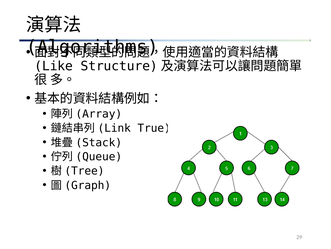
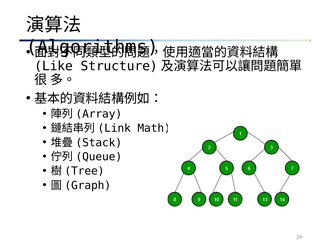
True: True -> Math
